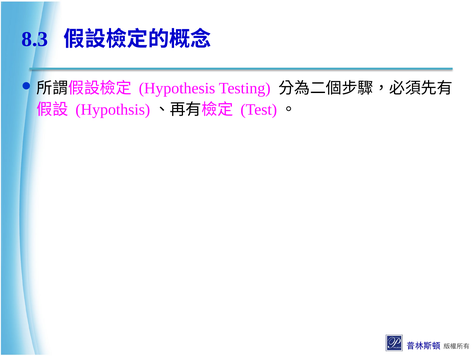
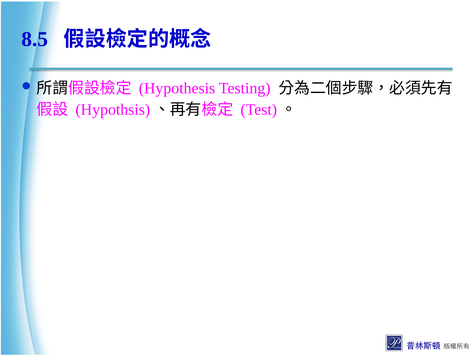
8.3: 8.3 -> 8.5
